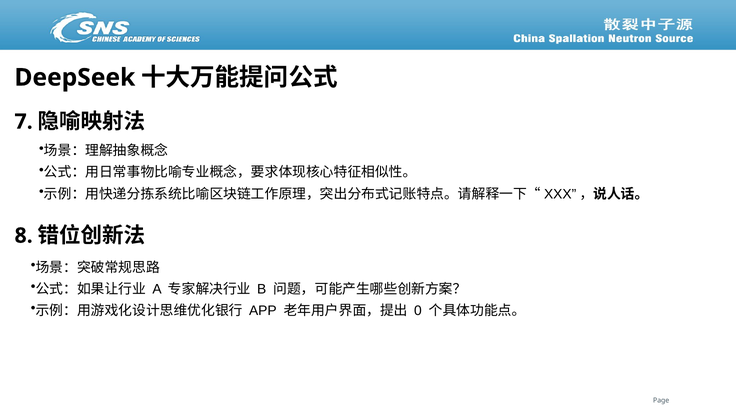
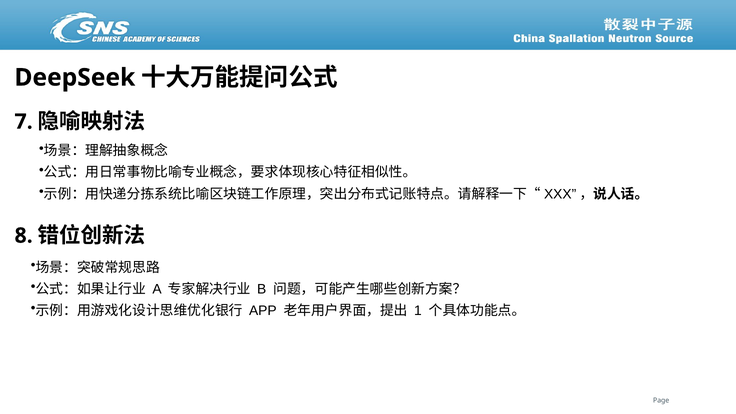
0: 0 -> 1
